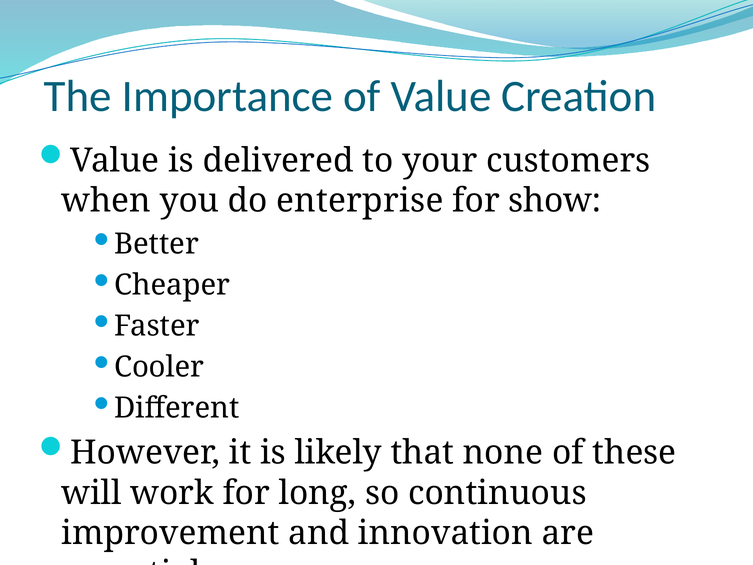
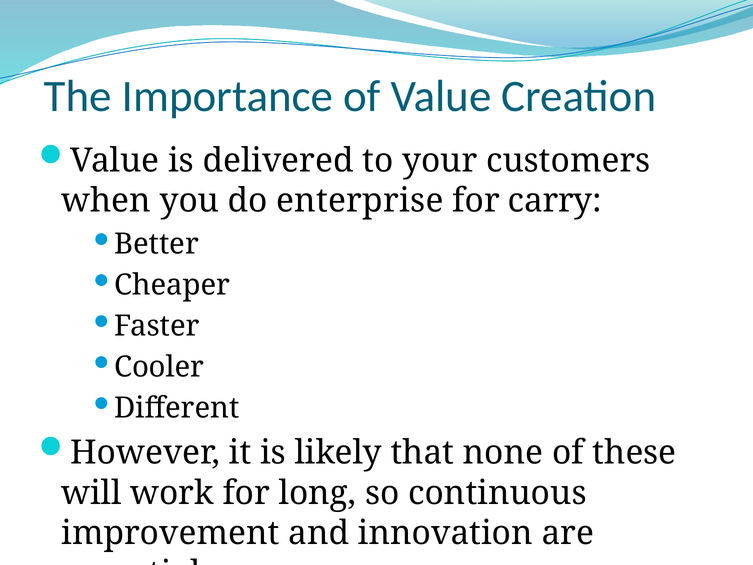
show: show -> carry
